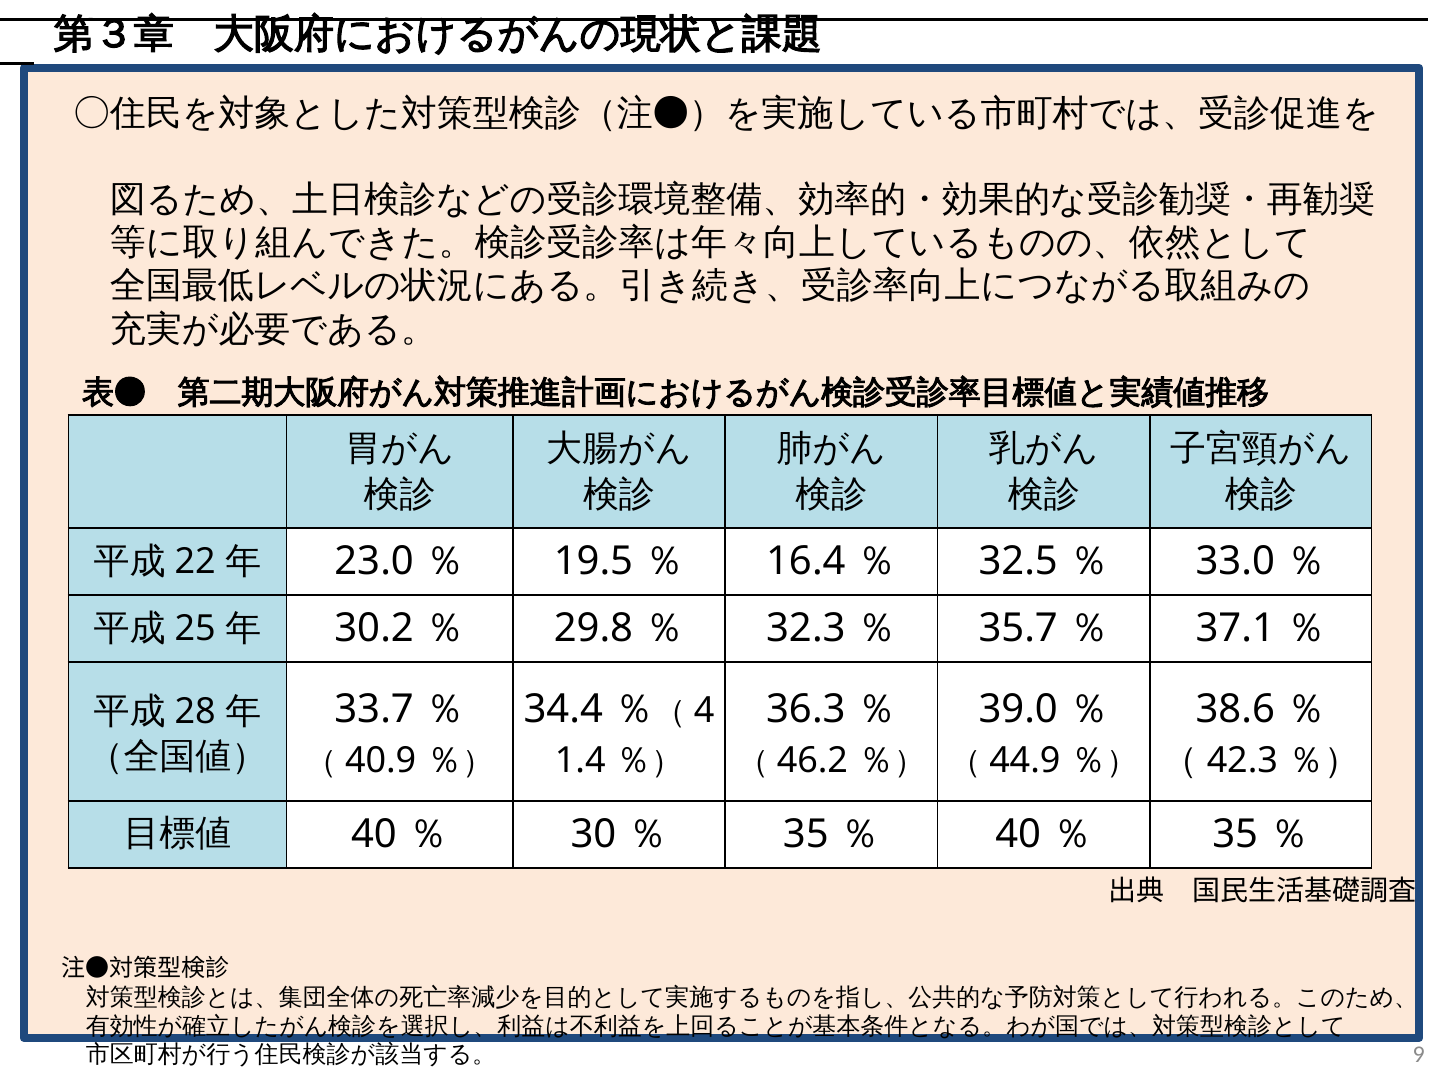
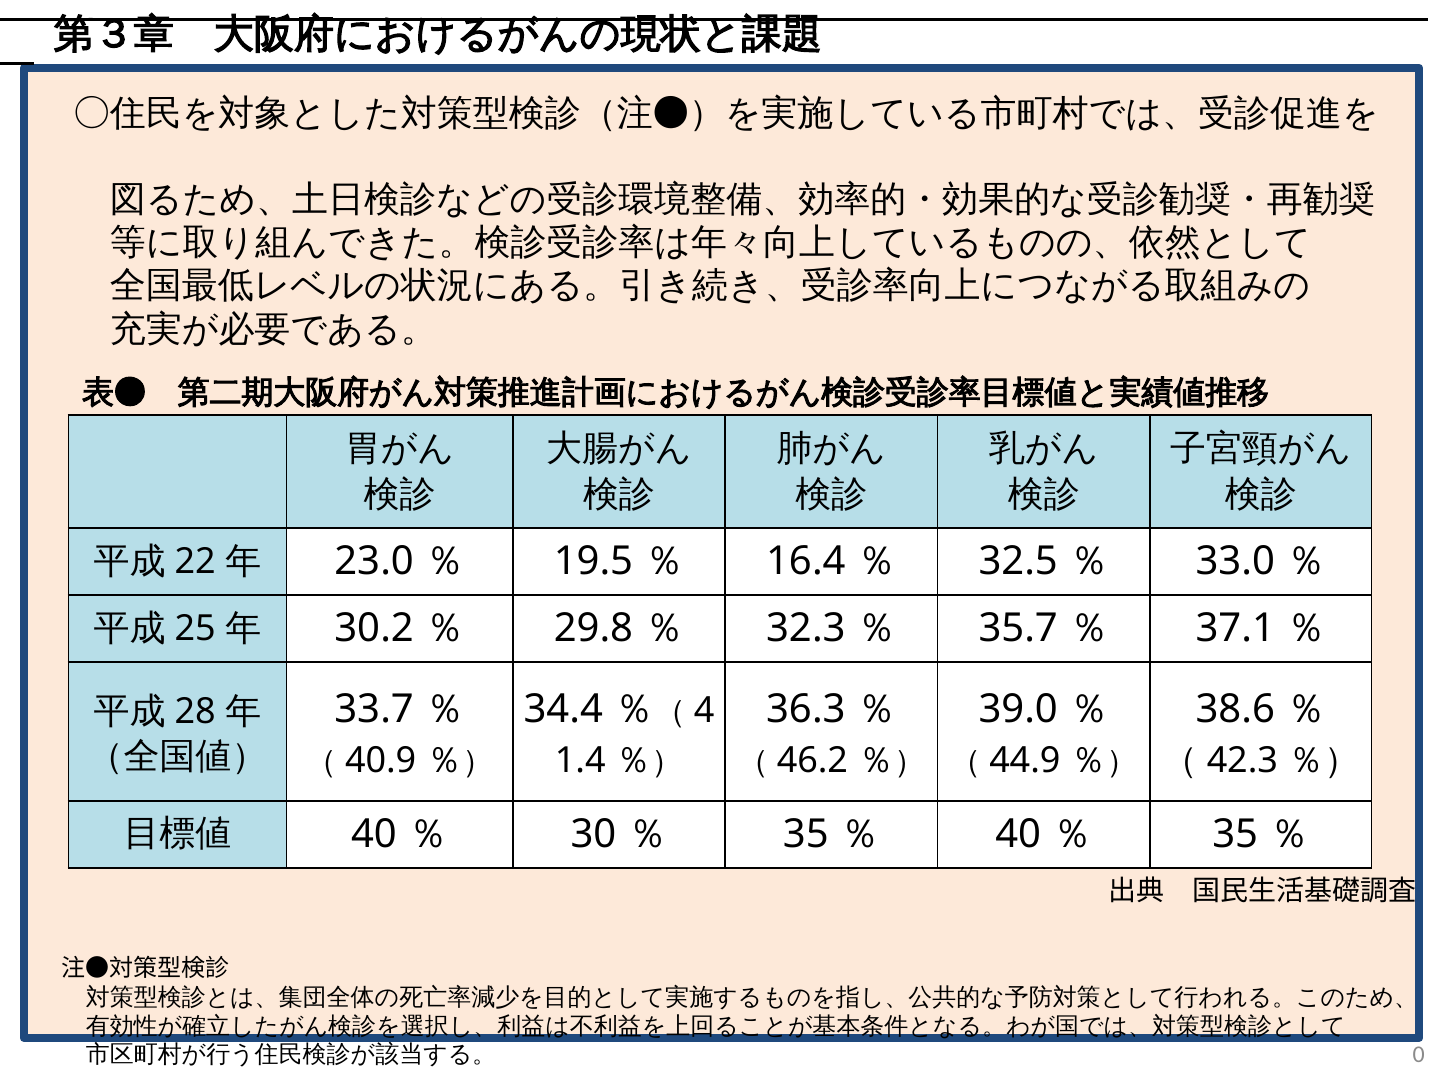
9: 9 -> 0
